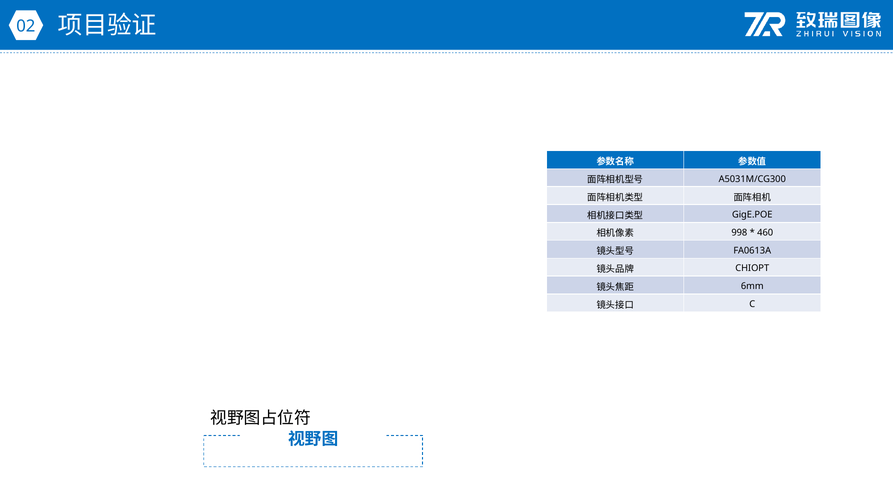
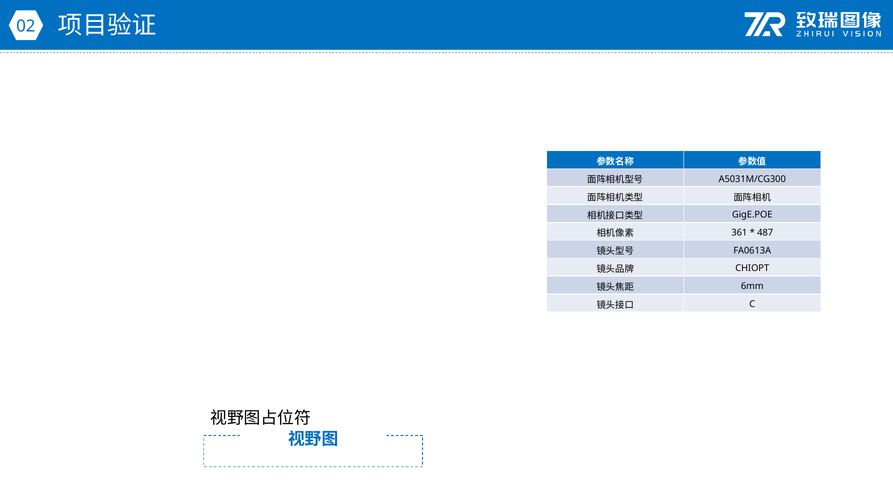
998: 998 -> 361
460: 460 -> 487
